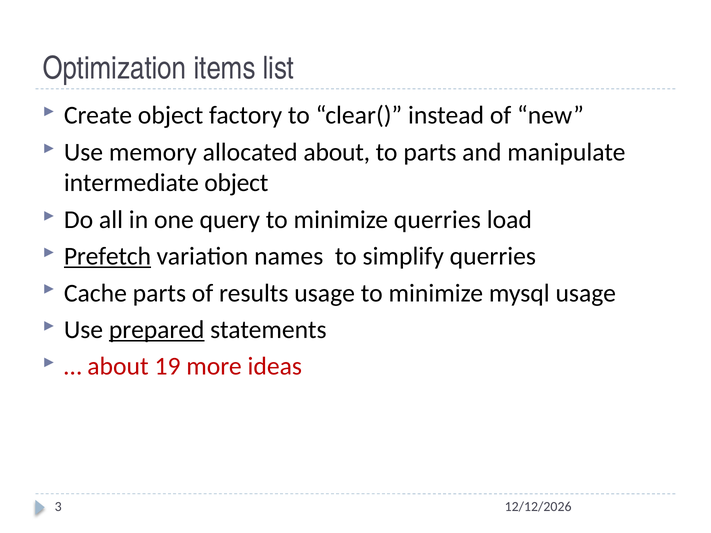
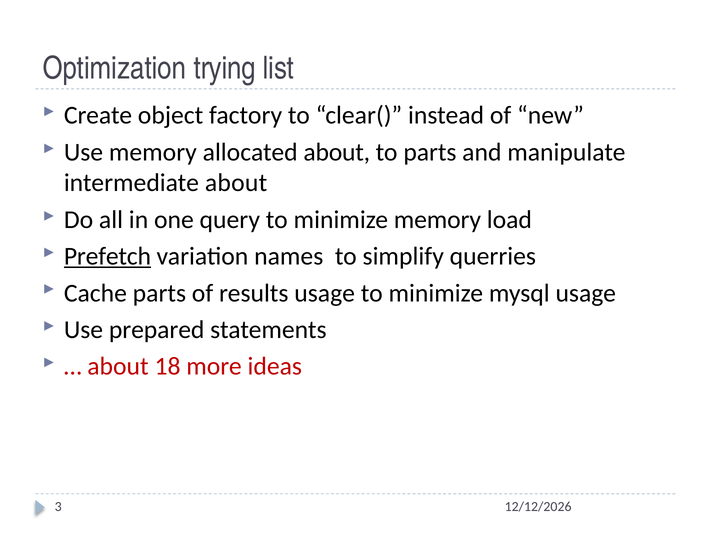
items: items -> trying
intermediate object: object -> about
minimize querries: querries -> memory
prepared underline: present -> none
19: 19 -> 18
